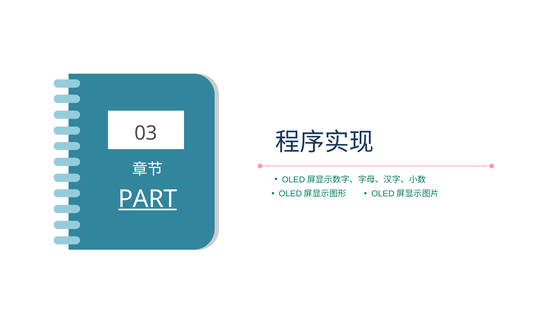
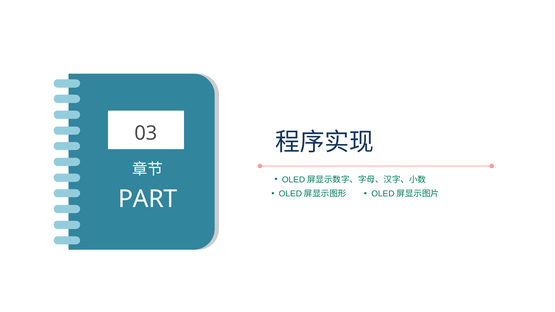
PART underline: present -> none
